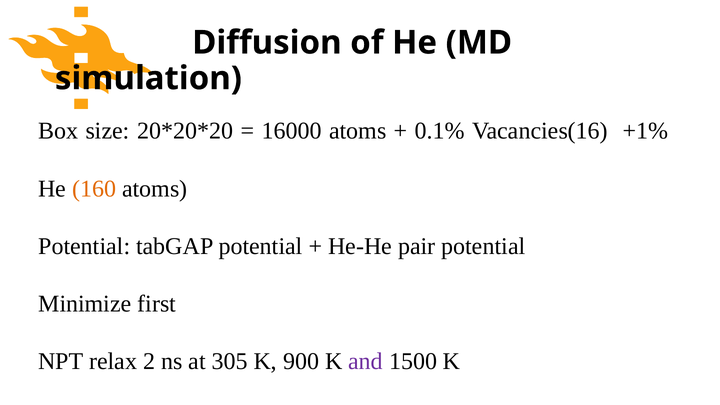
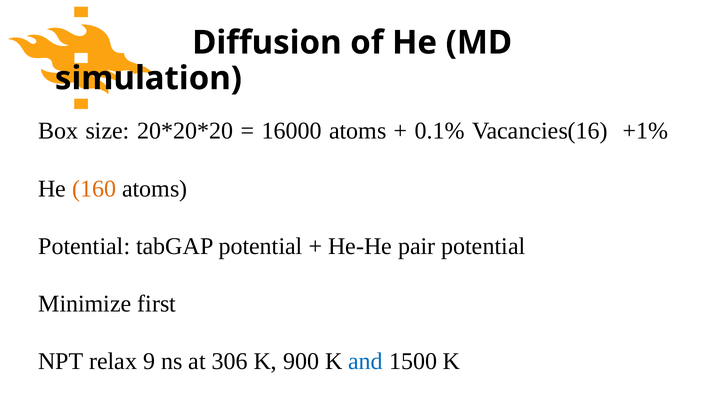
2: 2 -> 9
305: 305 -> 306
and colour: purple -> blue
